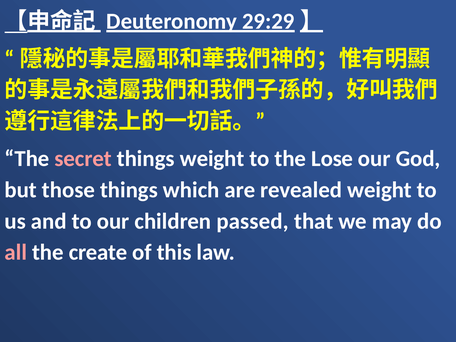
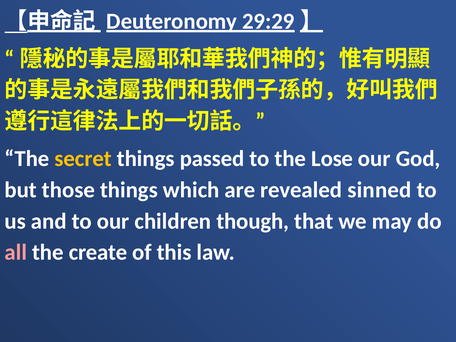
secret colour: pink -> yellow
things weight: weight -> passed
revealed weight: weight -> sinned
passed: passed -> though
